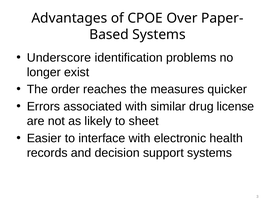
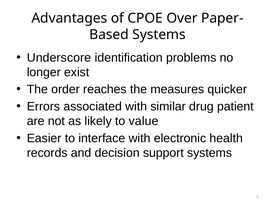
license: license -> patient
sheet: sheet -> value
